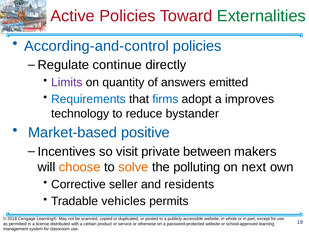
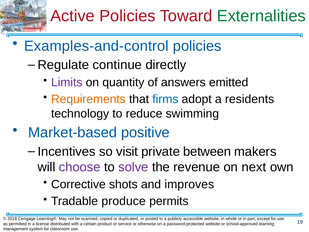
According-and-control: According-and-control -> Examples-and-control
Requirements colour: blue -> orange
improves: improves -> residents
bystander: bystander -> swimming
choose colour: orange -> purple
solve colour: orange -> purple
polluting: polluting -> revenue
seller: seller -> shots
residents: residents -> improves
vehicles: vehicles -> produce
